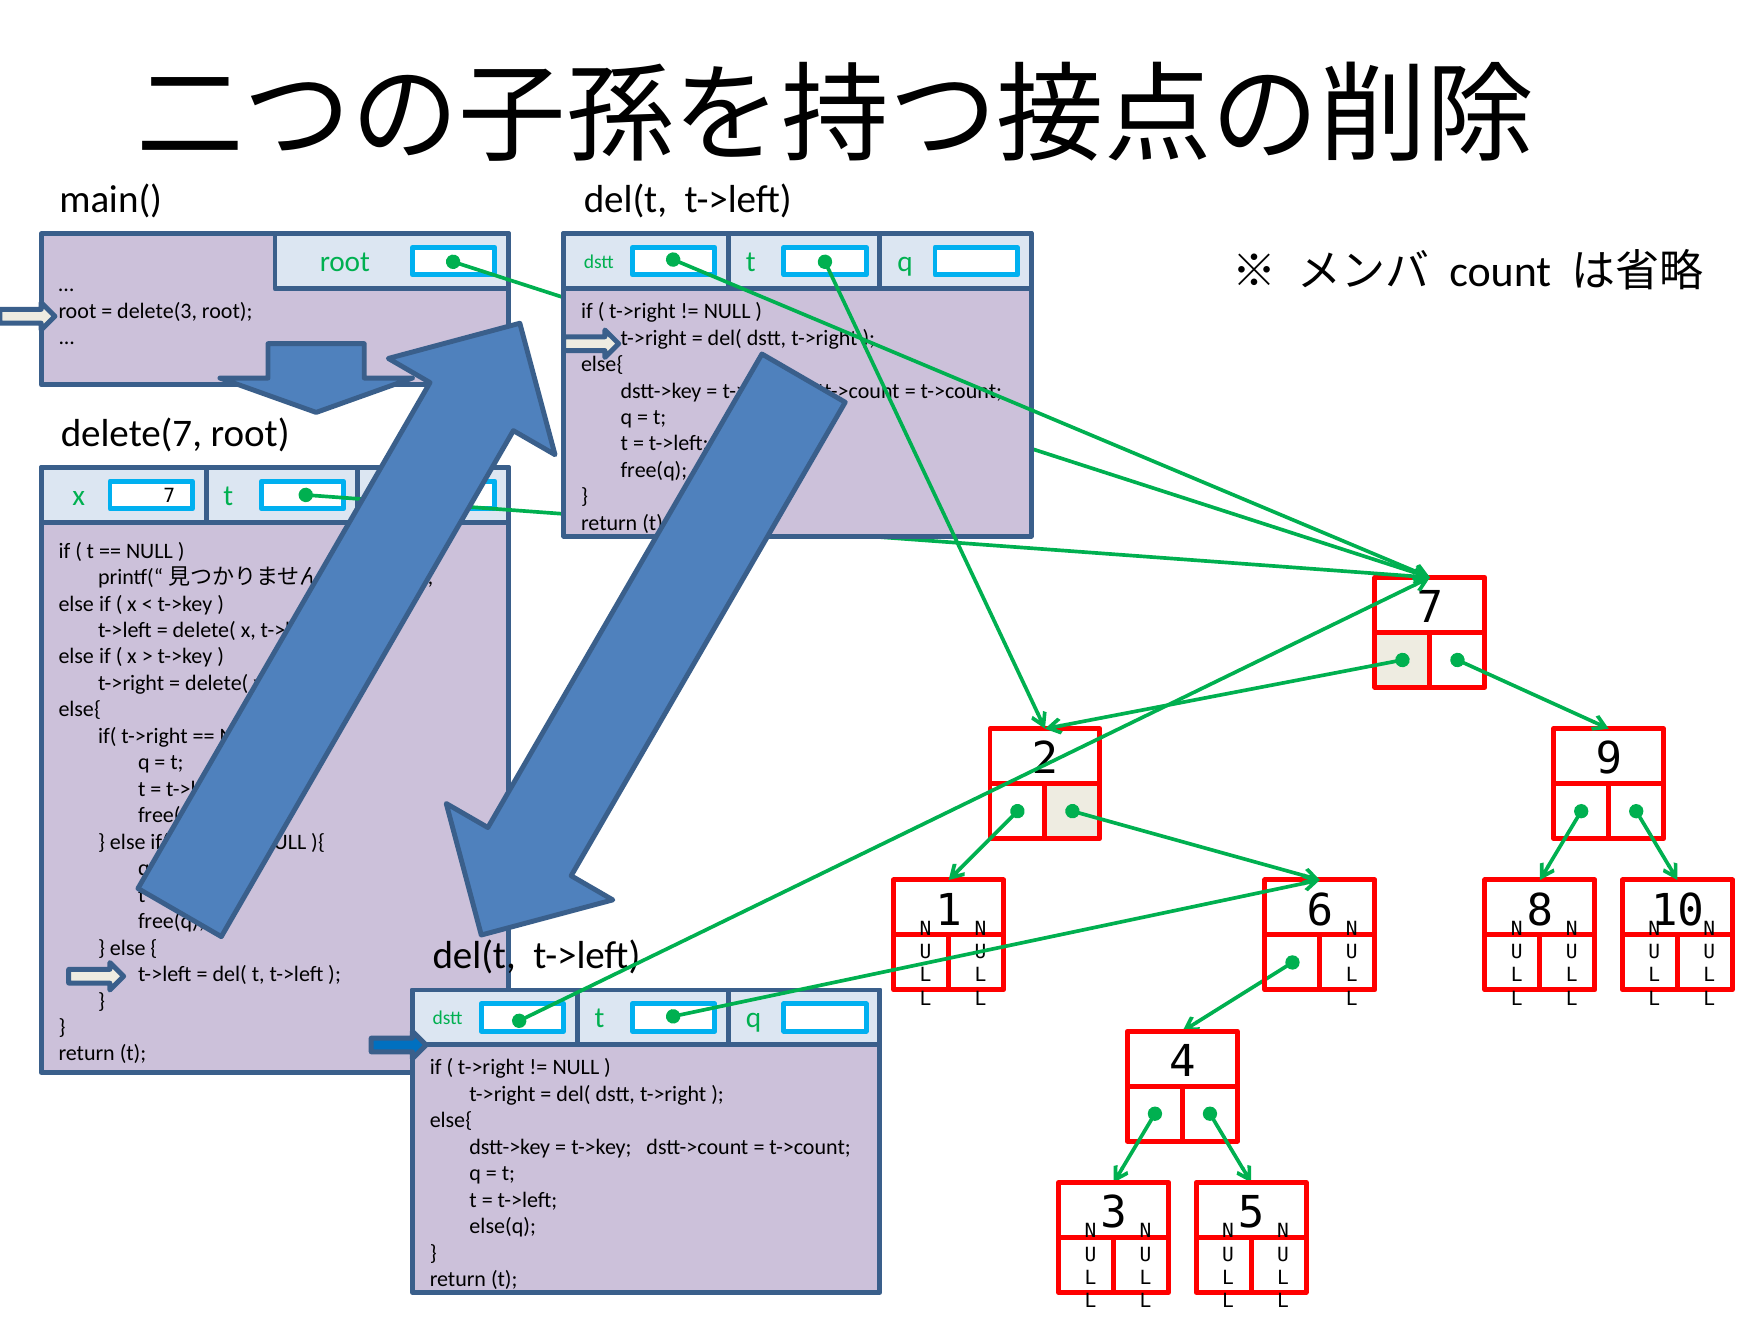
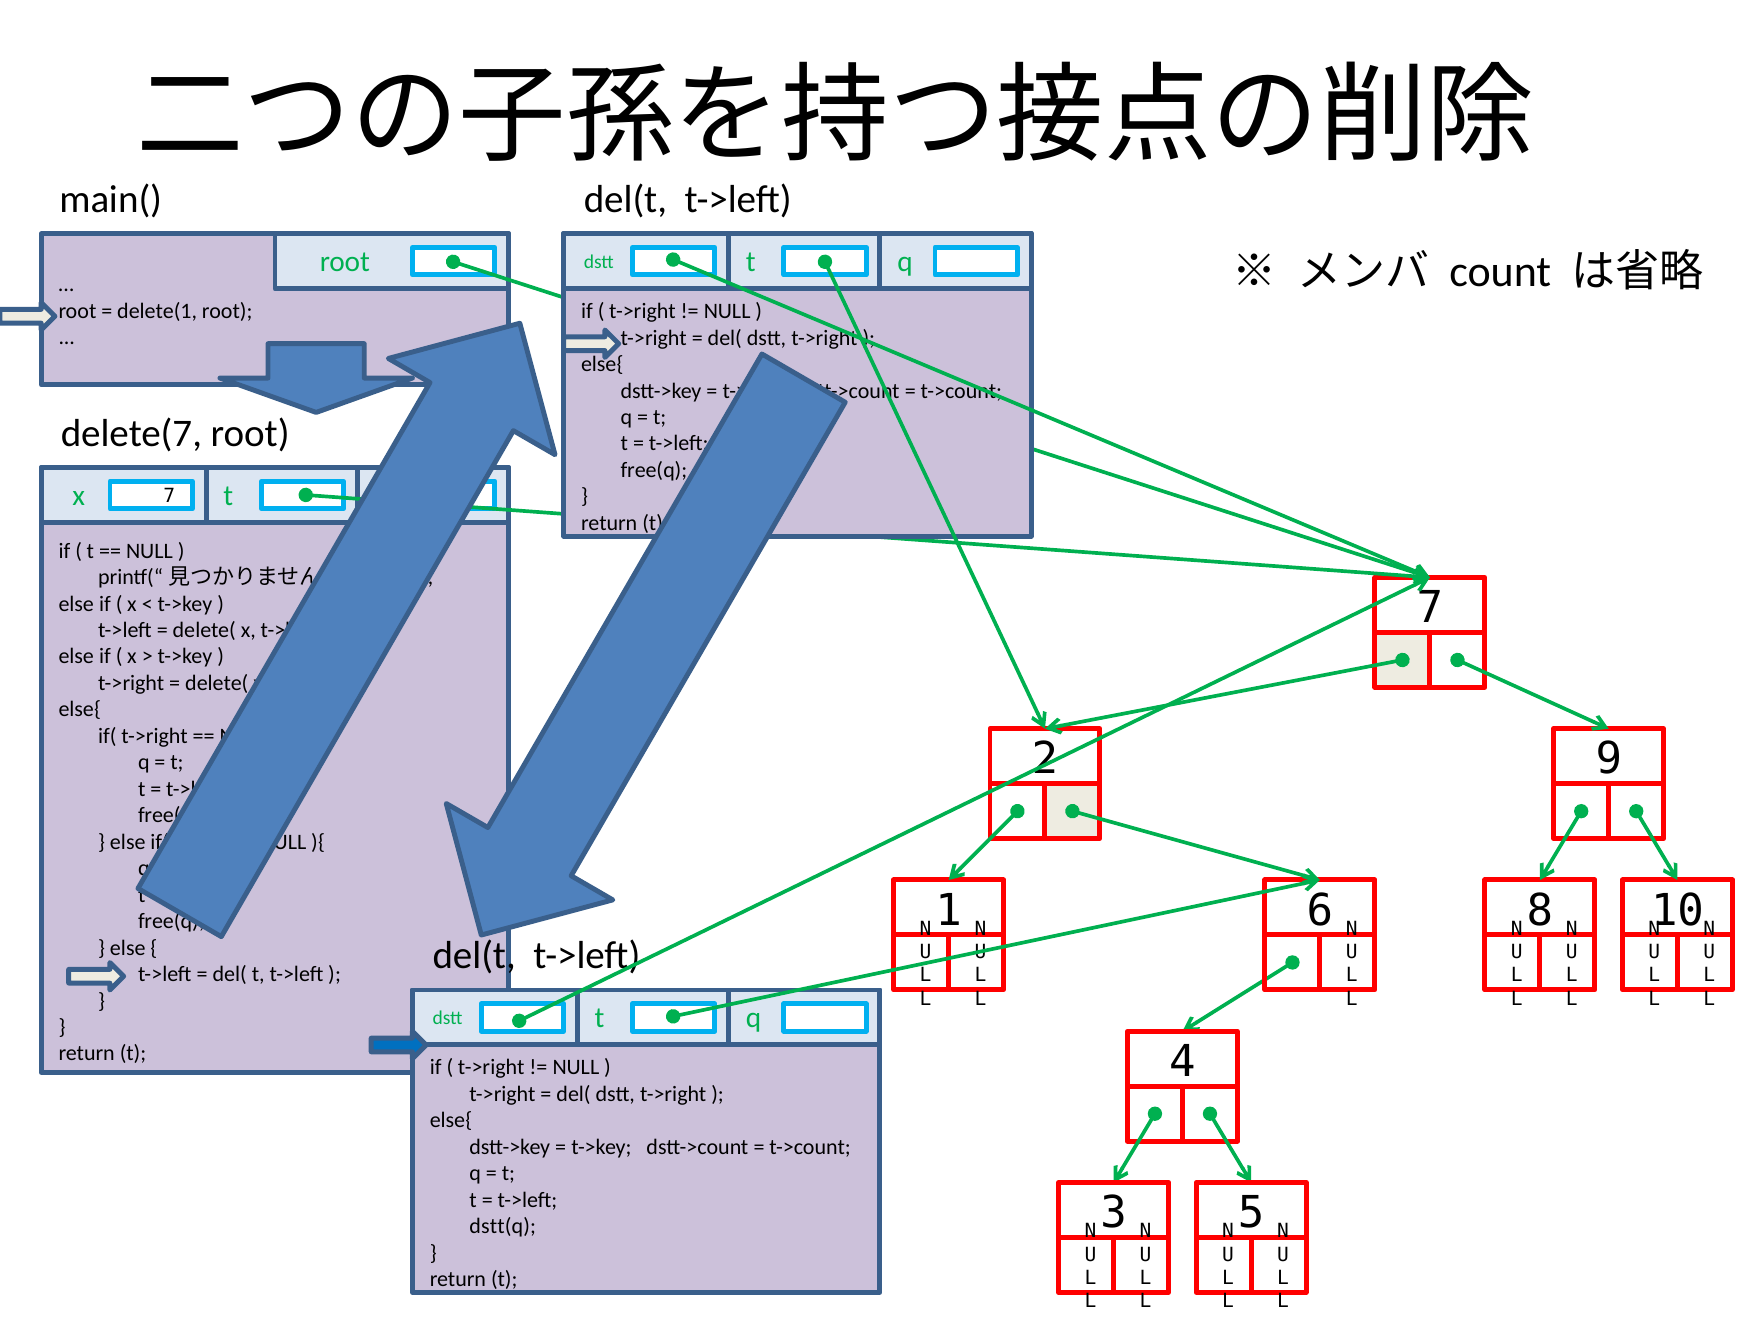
delete(3: delete(3 -> delete(1
else(q: else(q -> dstt(q
